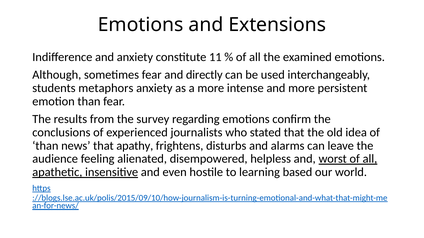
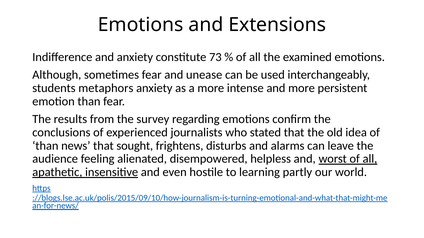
11: 11 -> 73
directly: directly -> unease
apathy: apathy -> sought
based: based -> partly
